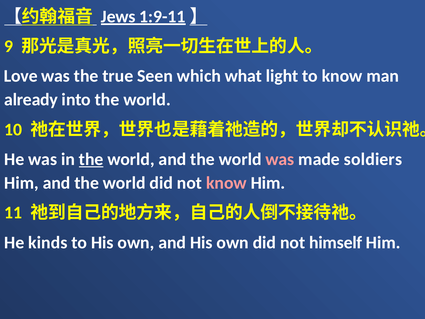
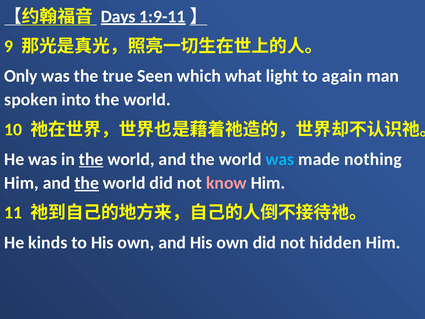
Jews: Jews -> Days
Love: Love -> Only
to know: know -> again
already: already -> spoken
was at (280, 159) colour: pink -> light blue
soldiers: soldiers -> nothing
the at (87, 183) underline: none -> present
himself: himself -> hidden
